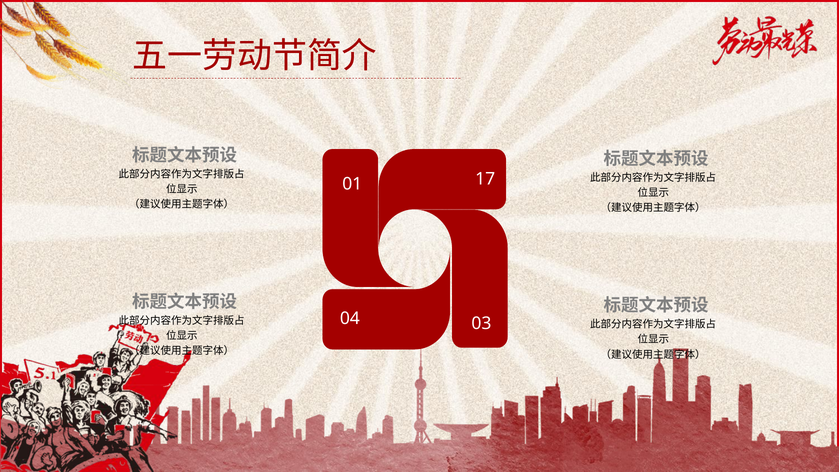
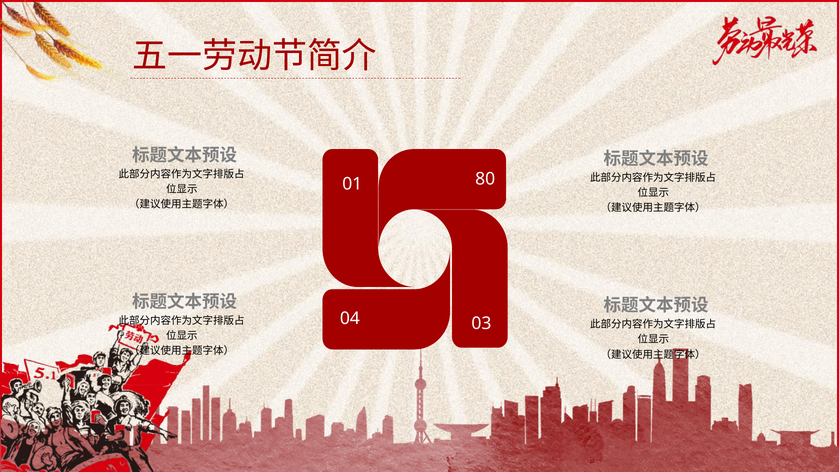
17: 17 -> 80
